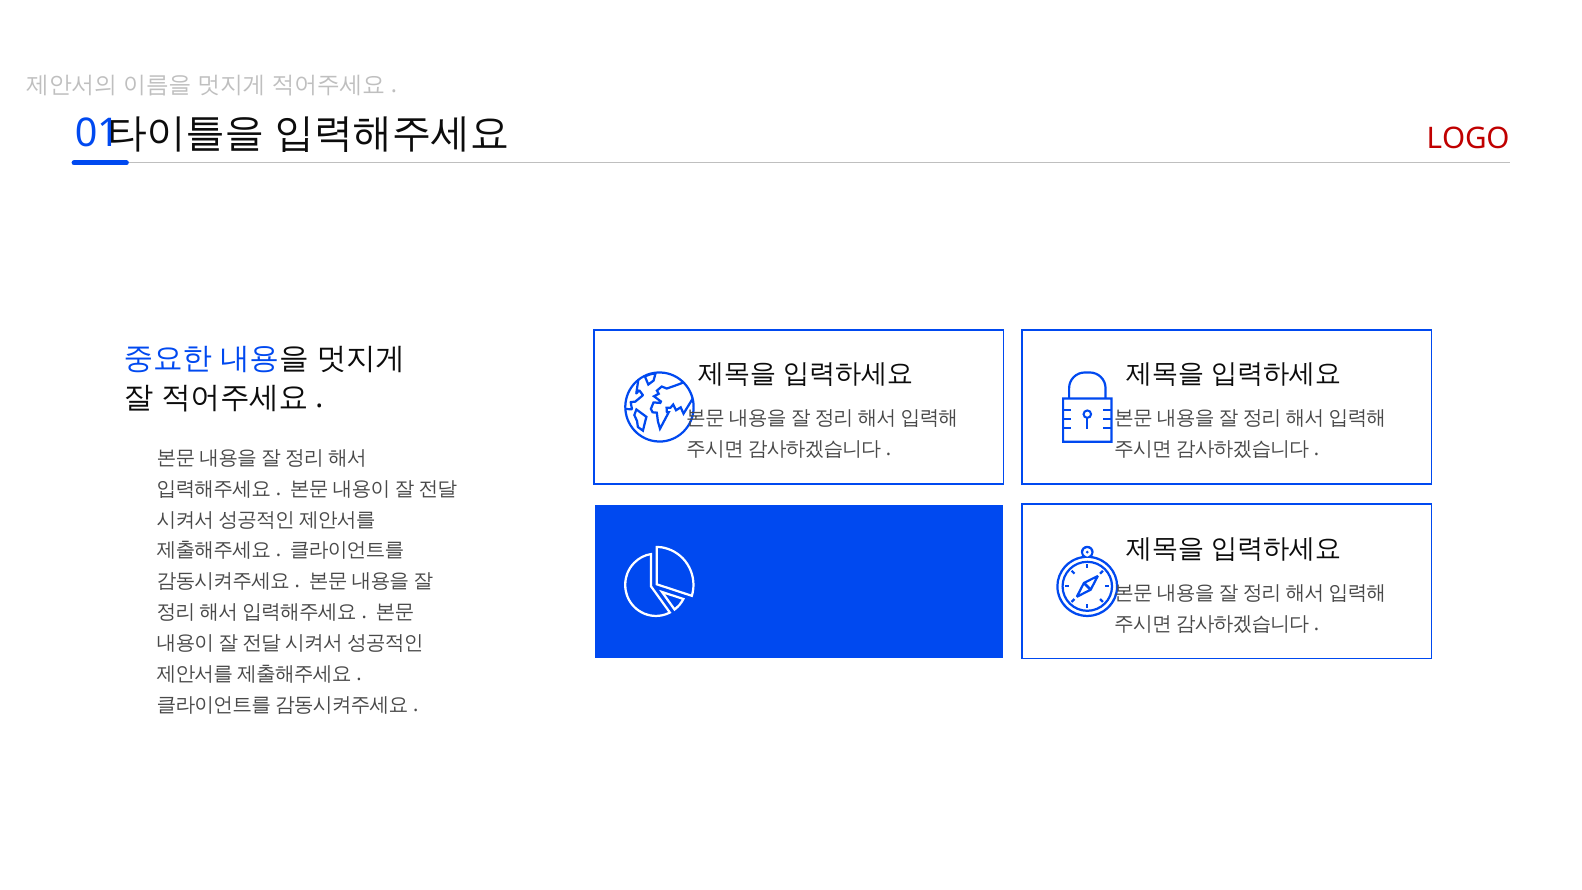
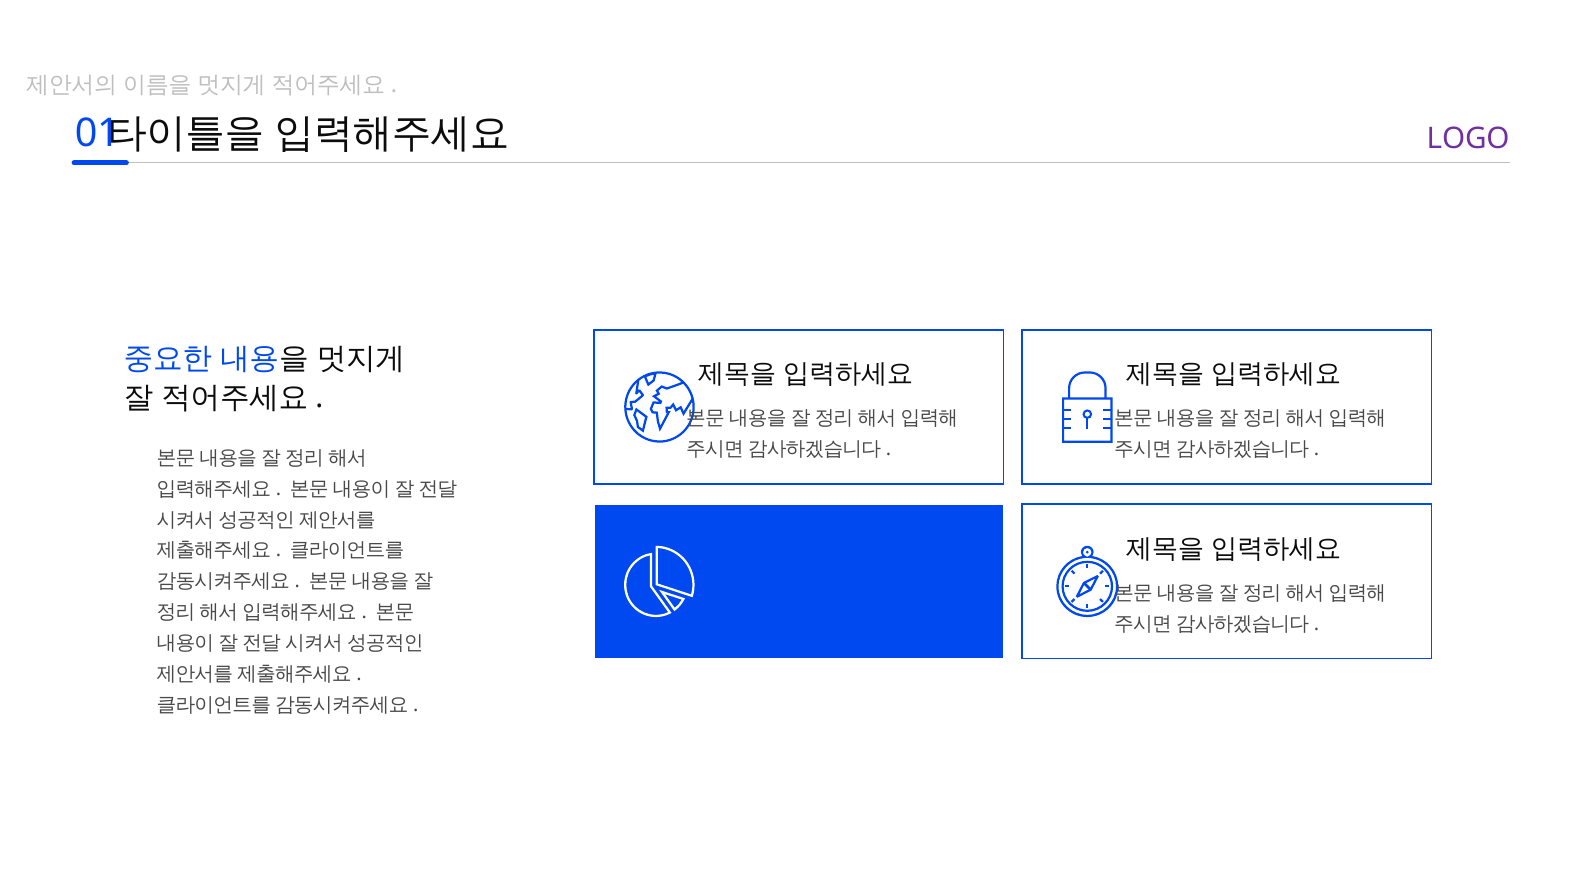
LOGO colour: red -> purple
